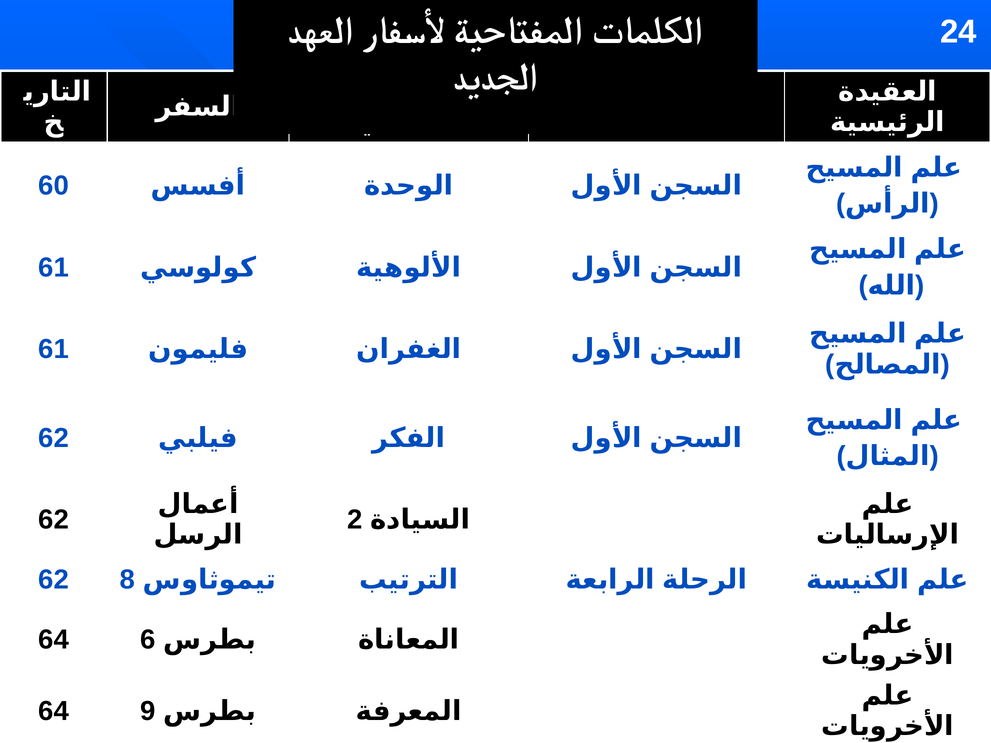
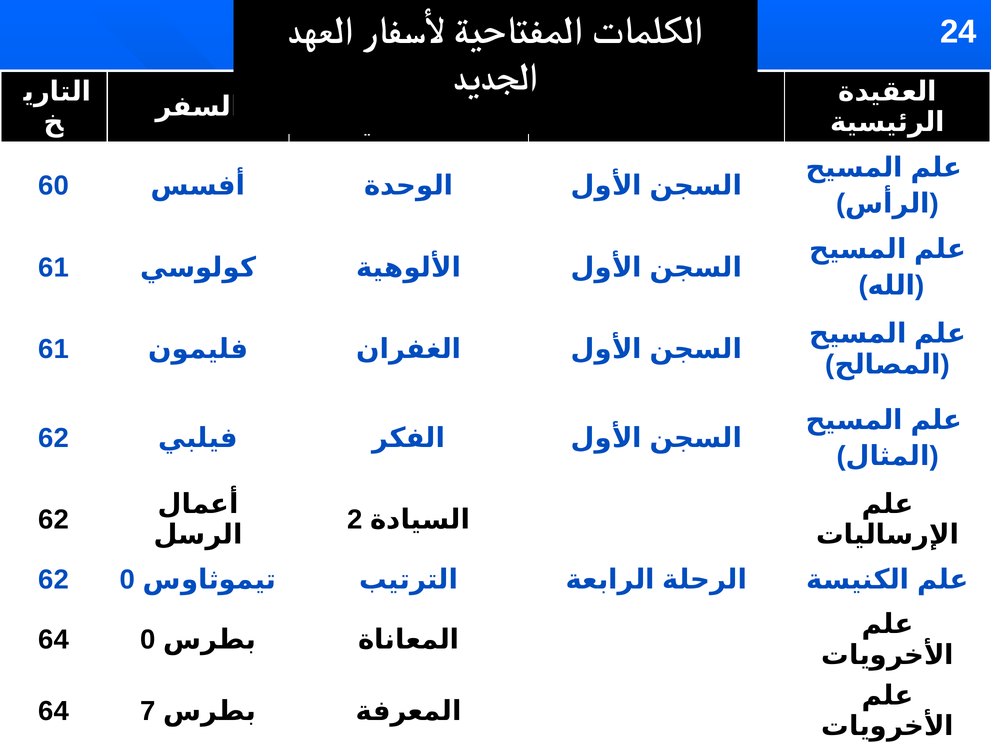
62 8: 8 -> 0
64 6: 6 -> 0
9: 9 -> 7
